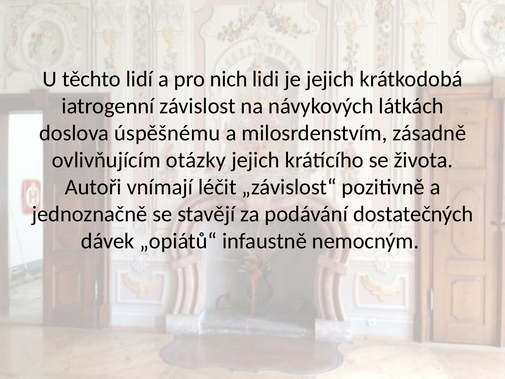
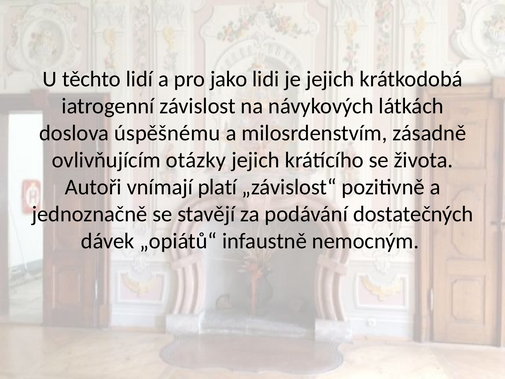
nich: nich -> jako
léčit: léčit -> platí
